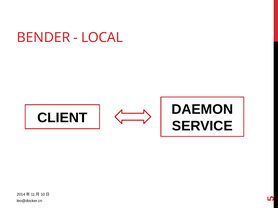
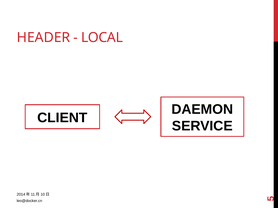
BENDER: BENDER -> HEADER
